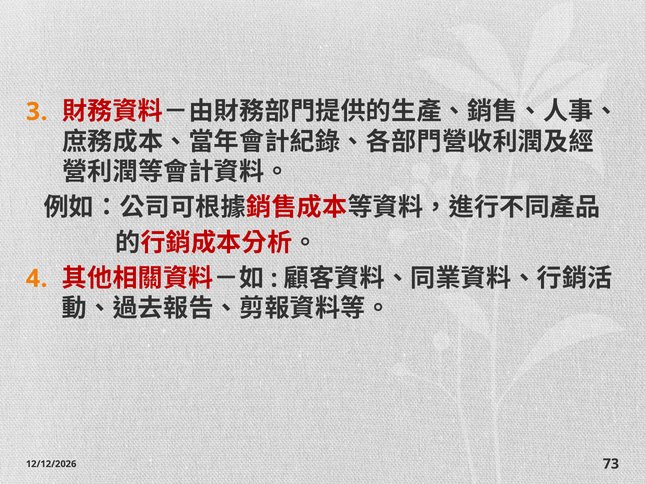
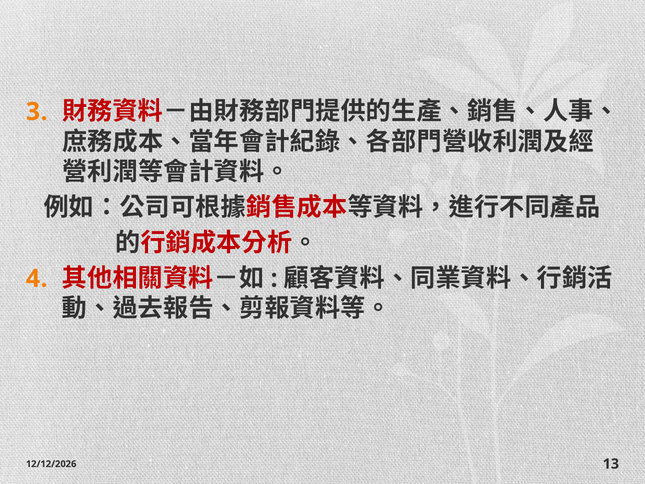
73: 73 -> 13
